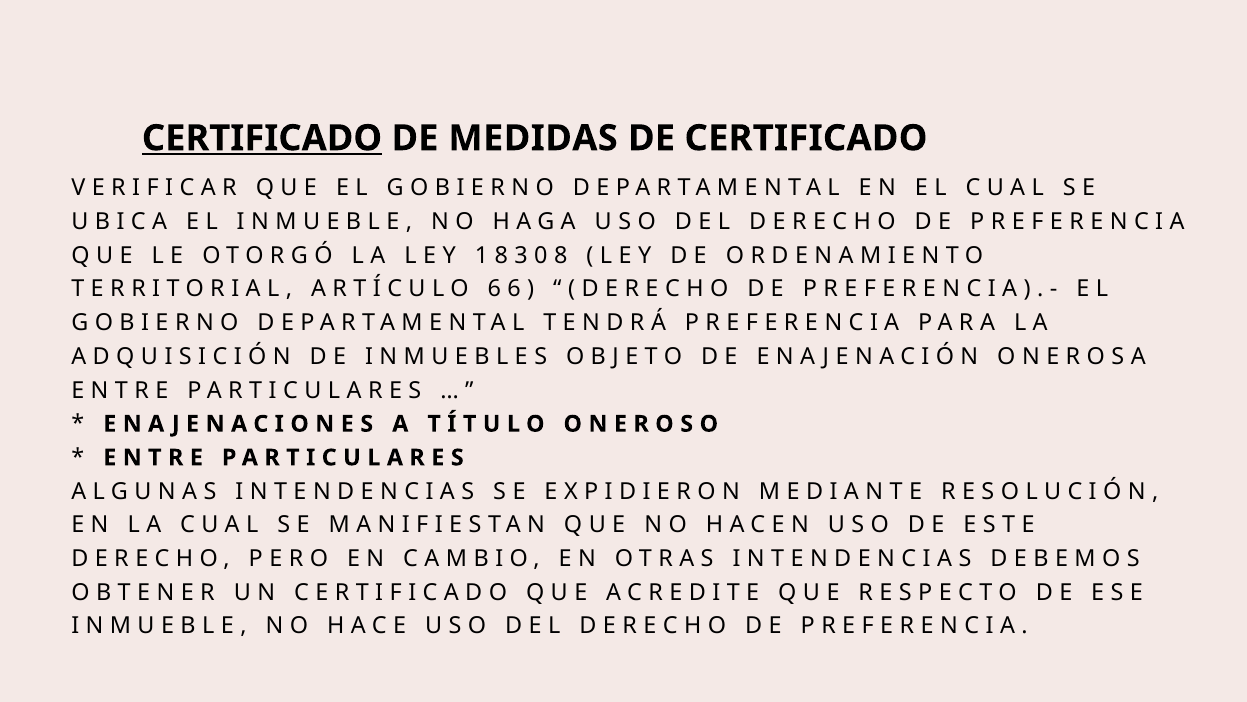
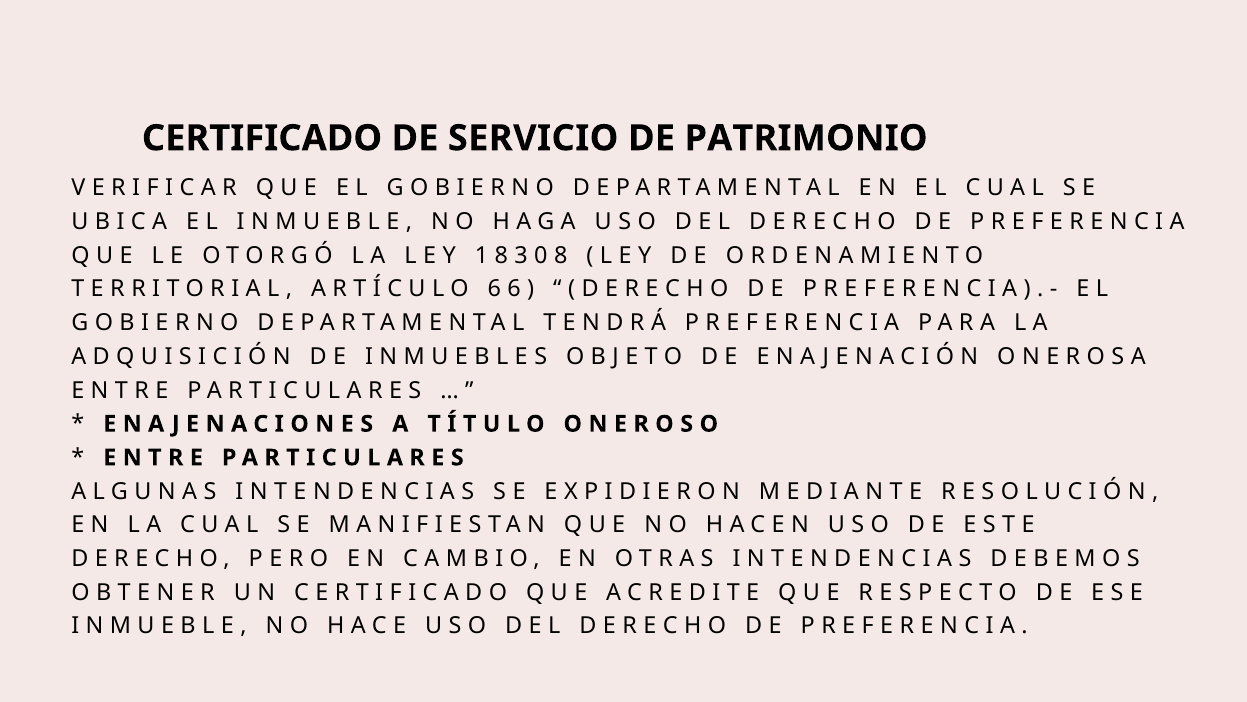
CERTIFICADO at (262, 138) underline: present -> none
MEDIDAS: MEDIDAS -> SERVICIO
DE CERTIFICADO: CERTIFICADO -> PATRIMONIO
